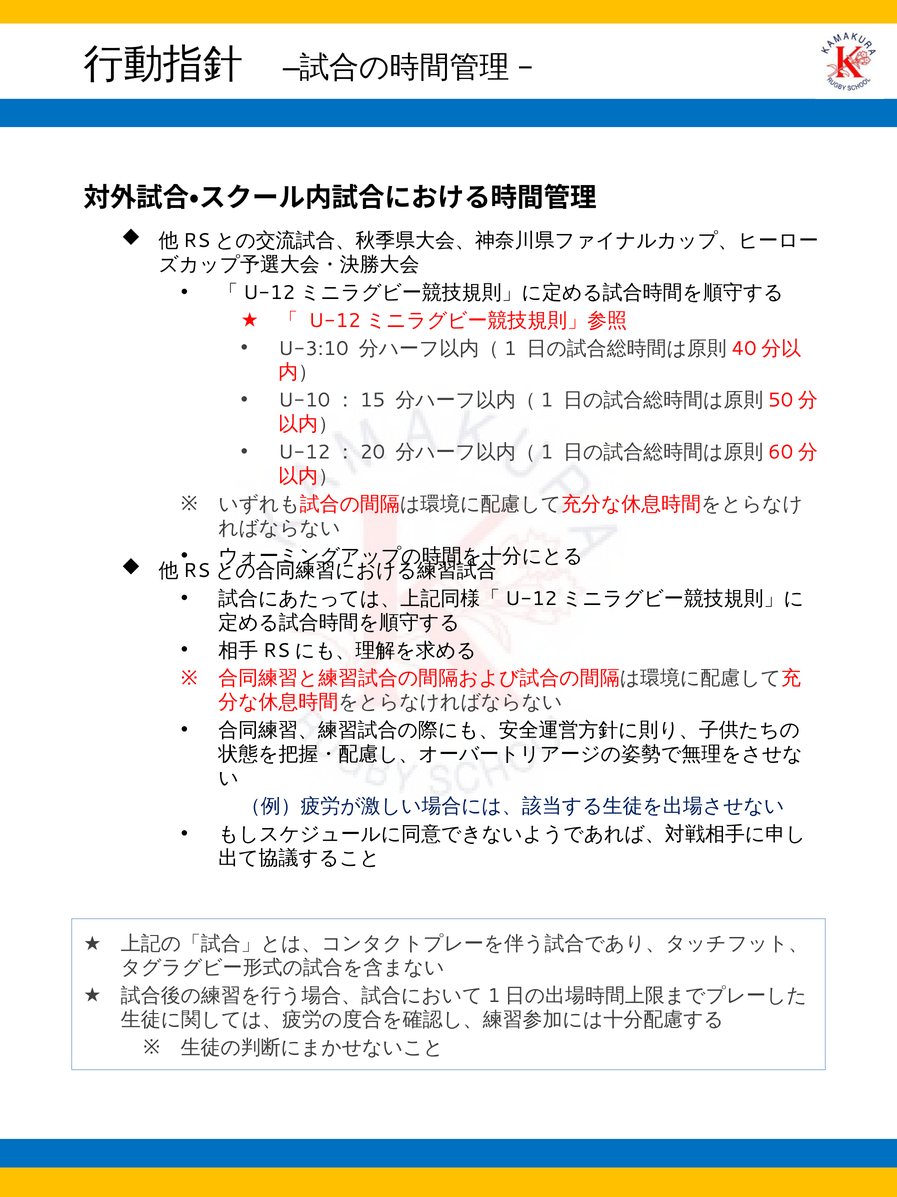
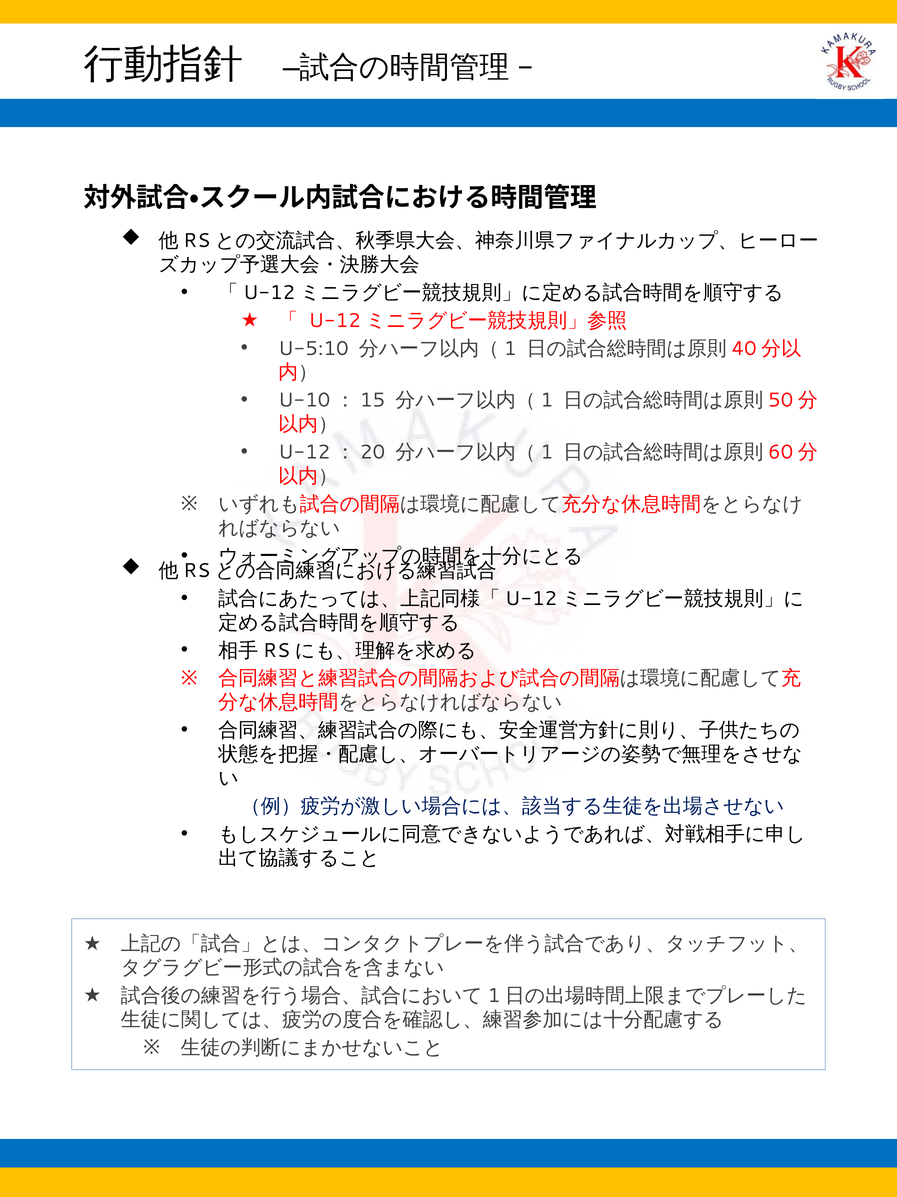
U-3:10: U-3:10 -> U-5:10
